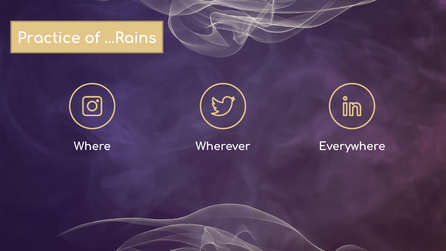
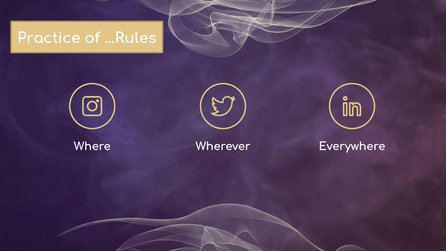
…Rains: …Rains -> …Rules
